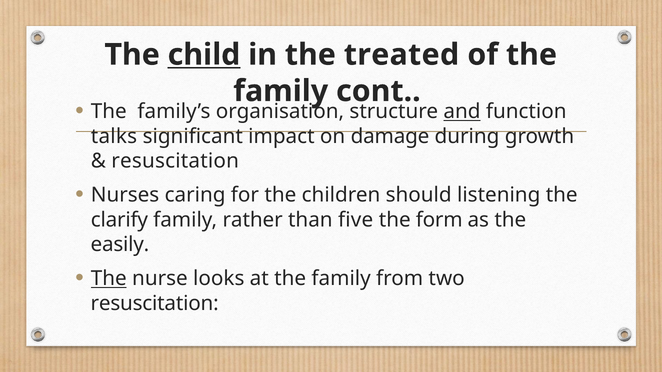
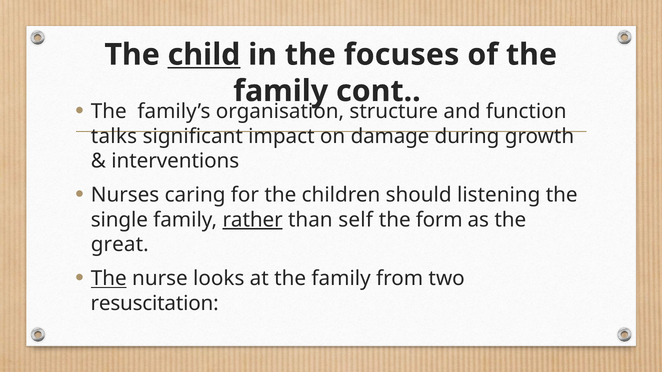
treated: treated -> focuses
and underline: present -> none
resuscitation at (175, 161): resuscitation -> interventions
clarify: clarify -> single
rather underline: none -> present
five: five -> self
easily: easily -> great
